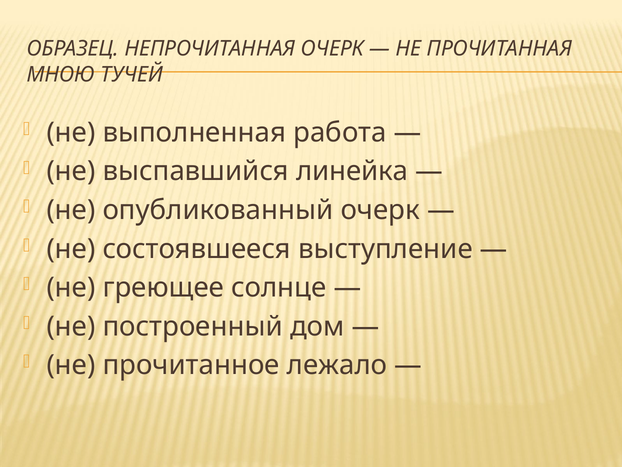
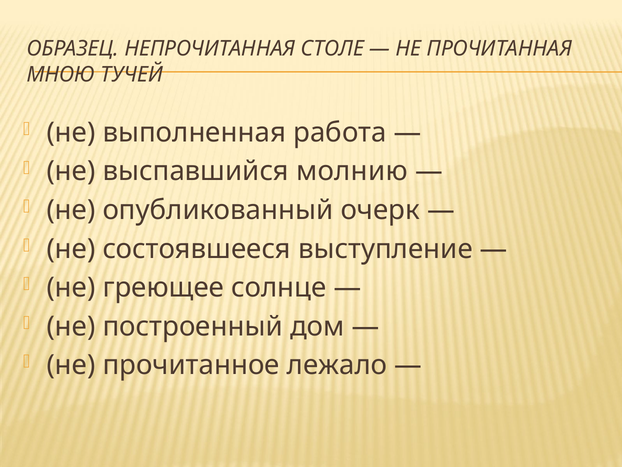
НЕПРОЧИТАННАЯ ОЧЕРК: ОЧЕРК -> СТОЛЕ
линейка: линейка -> молнию
